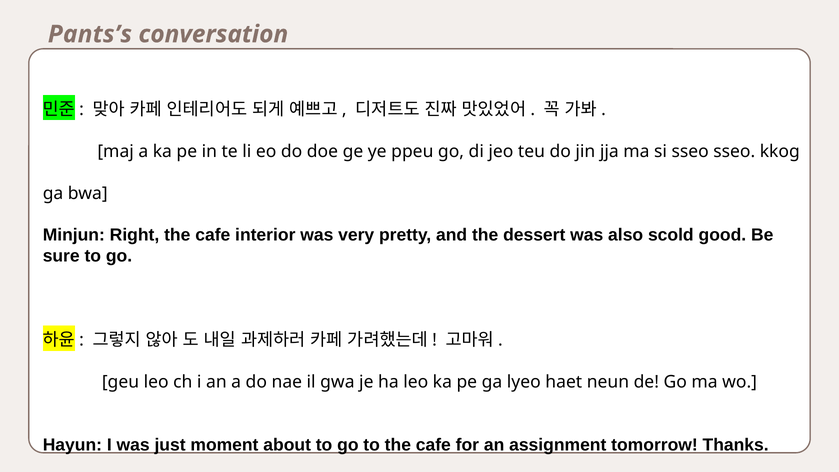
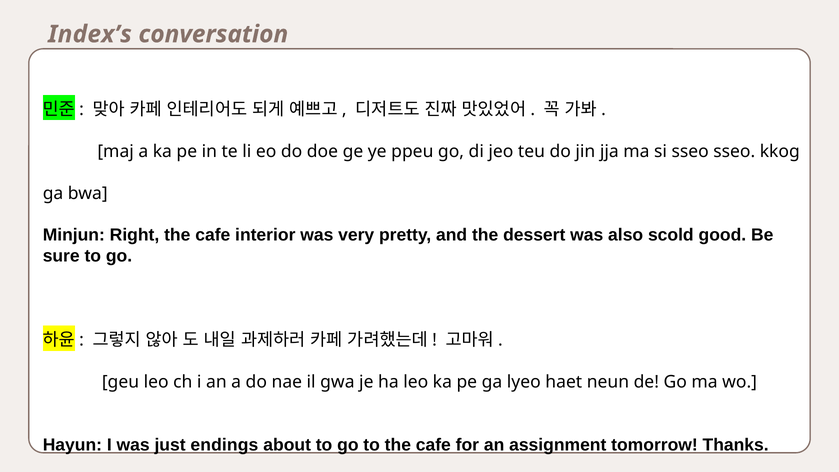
Pants’s: Pants’s -> Index’s
moment: moment -> endings
